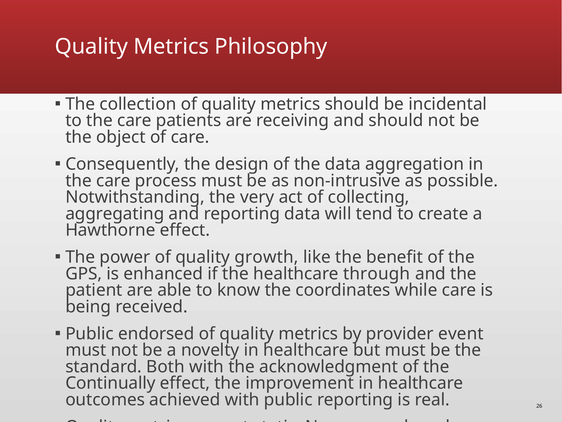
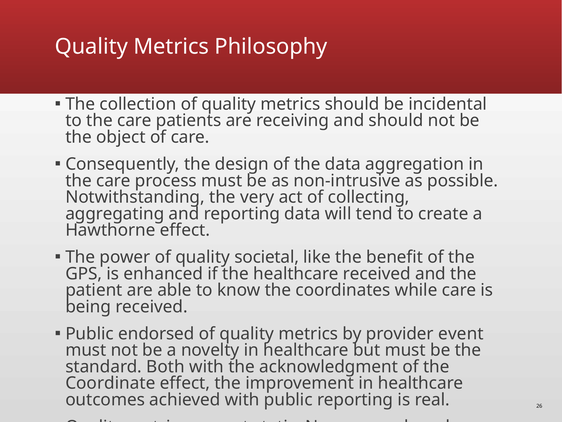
growth: growth -> societal
healthcare through: through -> received
Continually: Continually -> Coordinate
